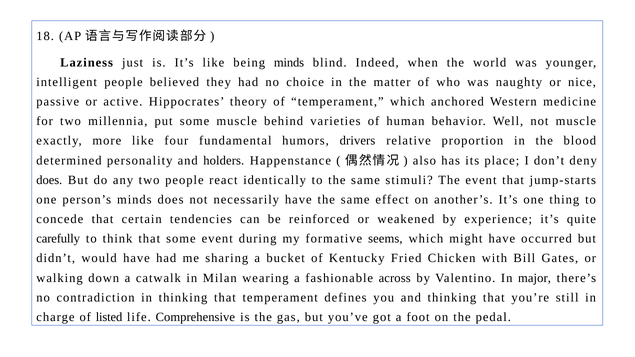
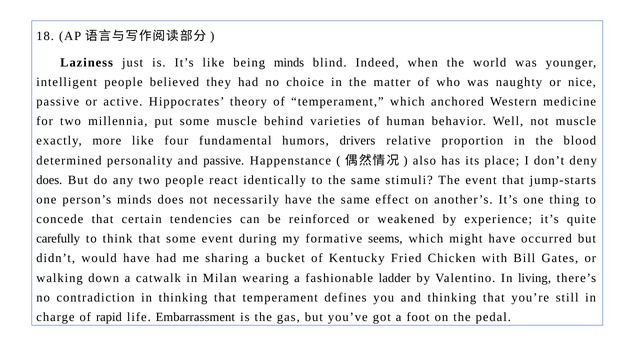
and holders: holders -> passive
across: across -> ladder
major: major -> living
listed: listed -> rapid
Comprehensive: Comprehensive -> Embarrassment
